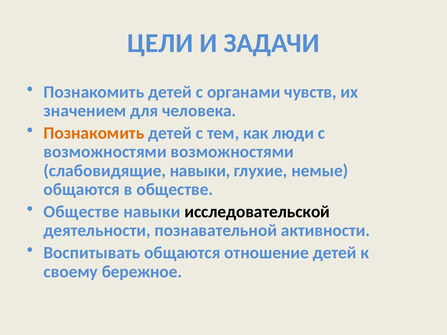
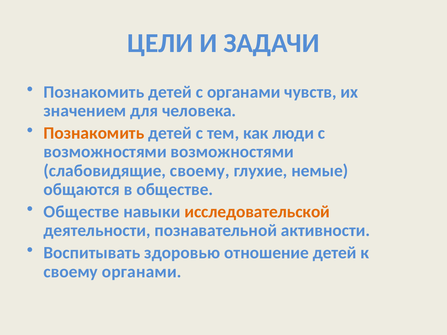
слабовидящие навыки: навыки -> своему
исследовательской colour: black -> orange
Воспитывать общаются: общаются -> здоровью
своему бережное: бережное -> органами
